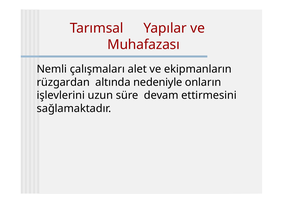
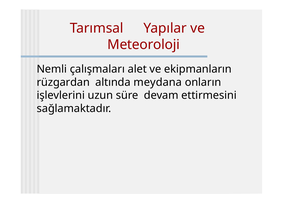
Muhafazası: Muhafazası -> Meteoroloji
nedeniyle: nedeniyle -> meydana
